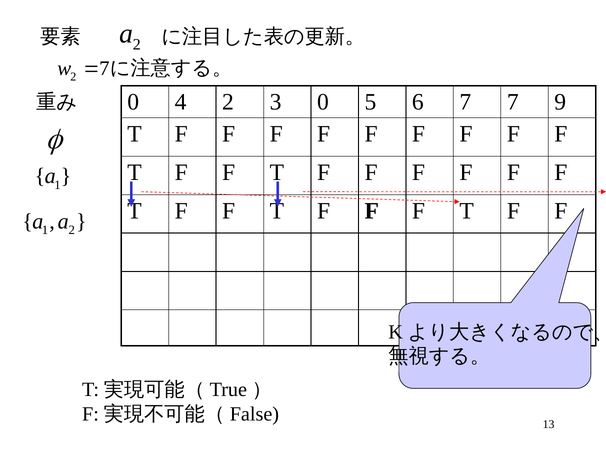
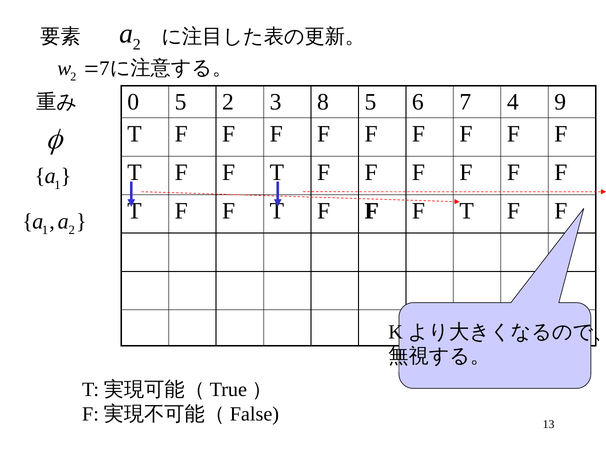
0 4: 4 -> 5
3 0: 0 -> 8
7 7: 7 -> 4
